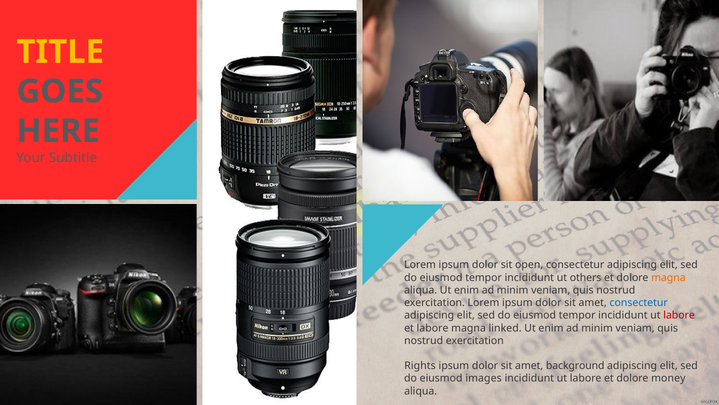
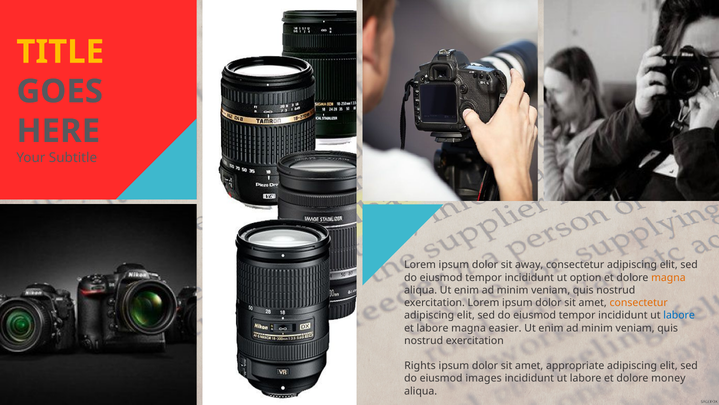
open: open -> away
others: others -> option
consectetur at (639, 302) colour: blue -> orange
labore at (679, 315) colour: red -> blue
linked: linked -> easier
background: background -> appropriate
